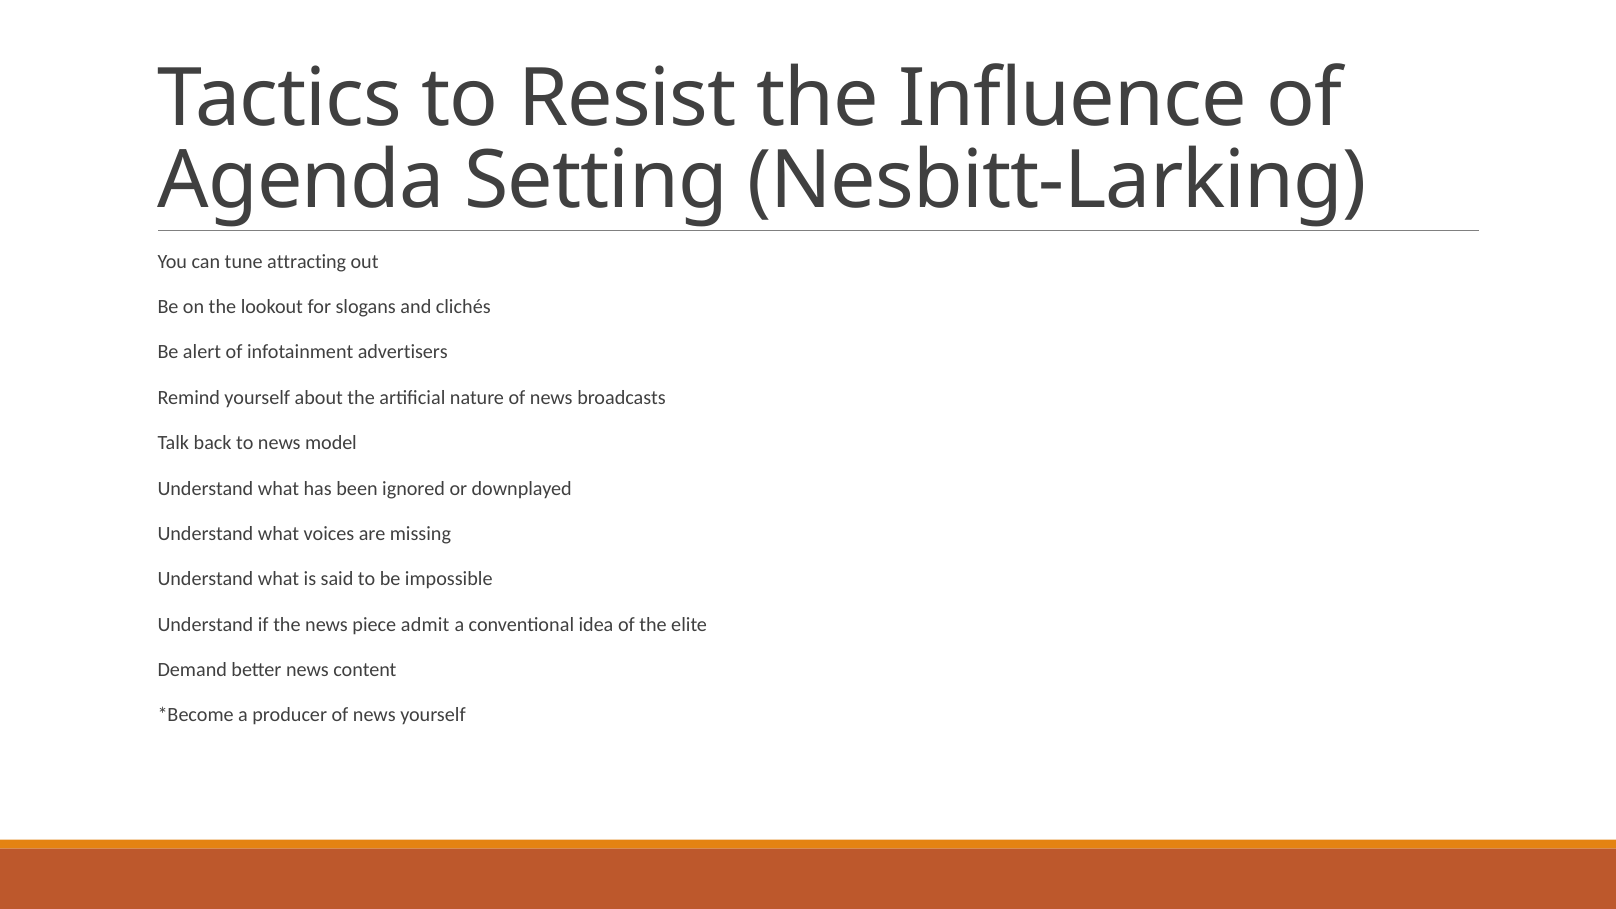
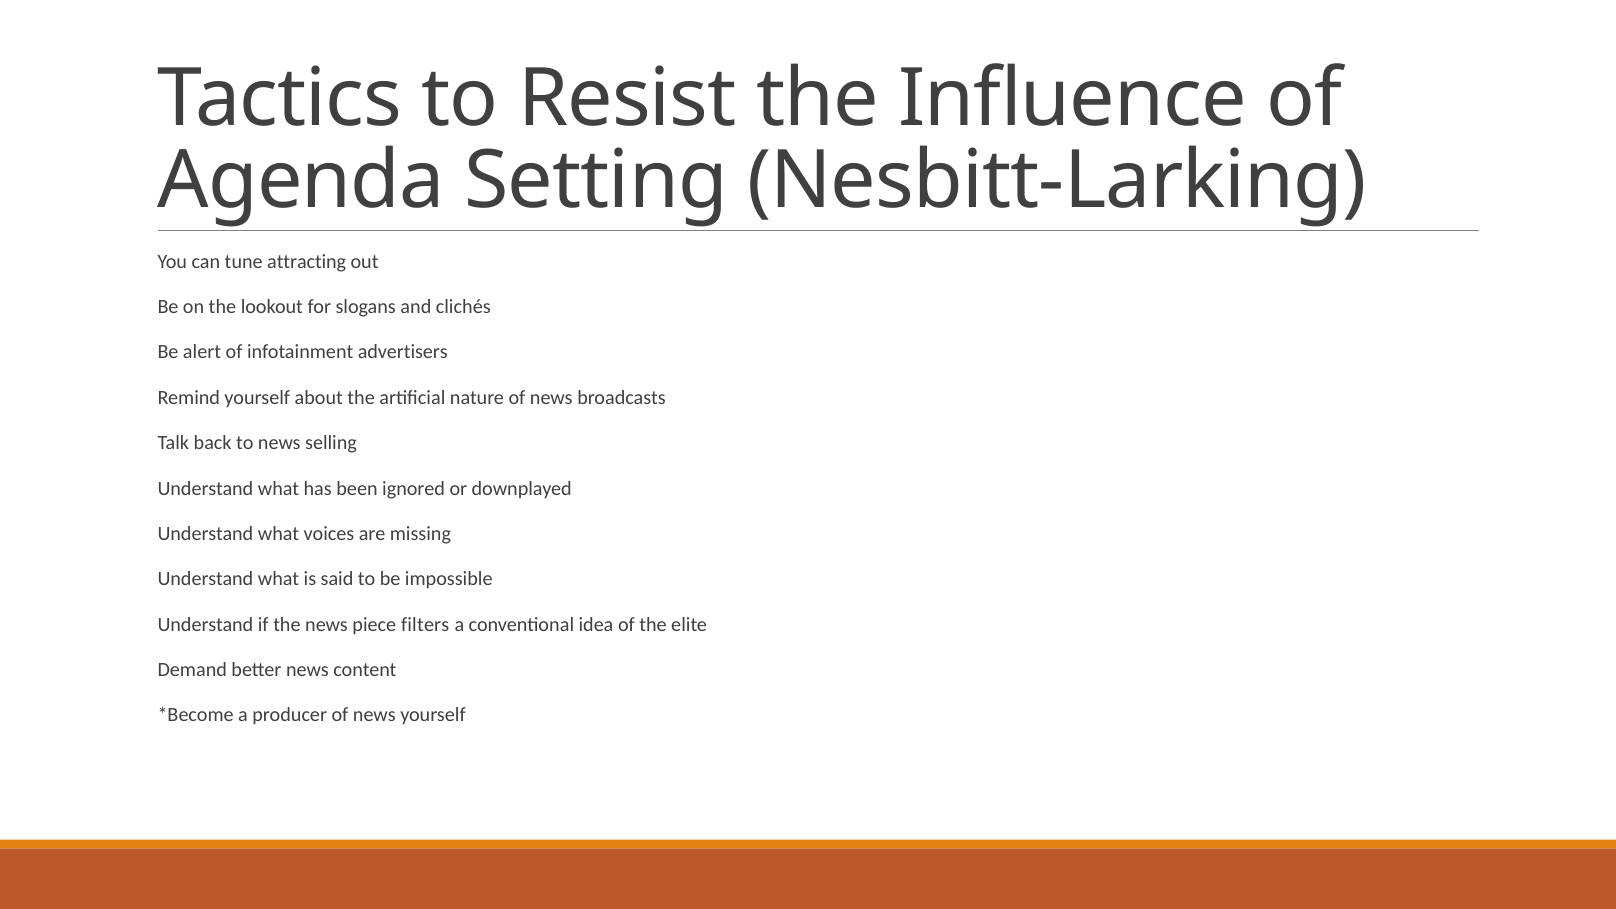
model: model -> selling
admit: admit -> filters
